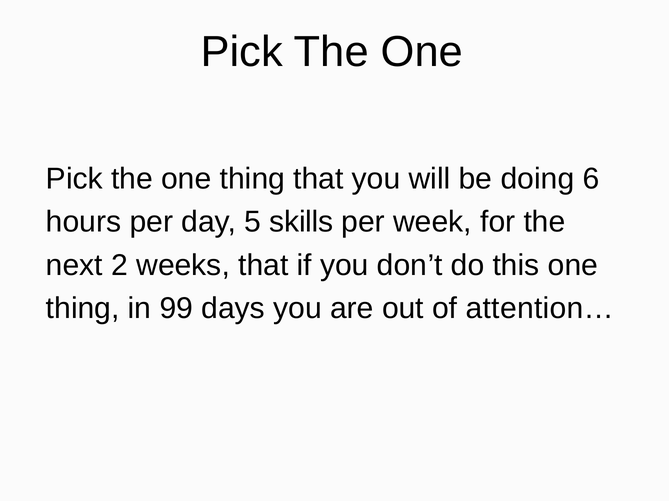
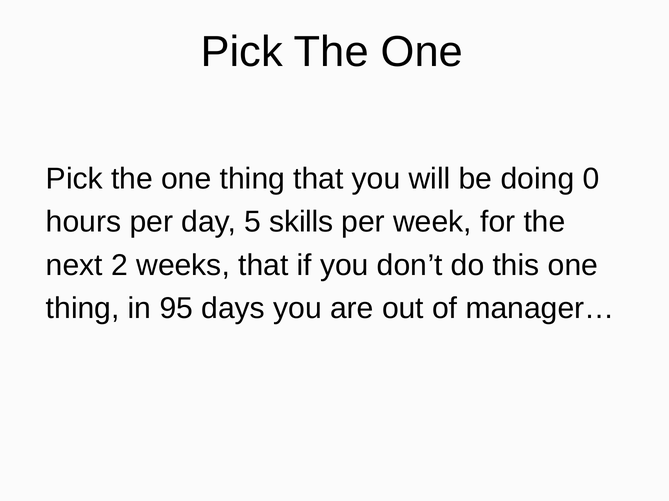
6: 6 -> 0
99: 99 -> 95
attention…: attention… -> manager…
